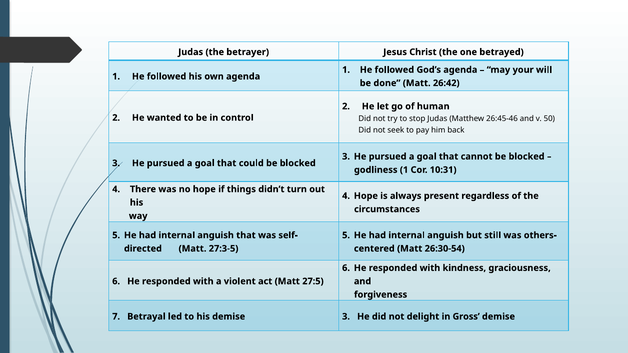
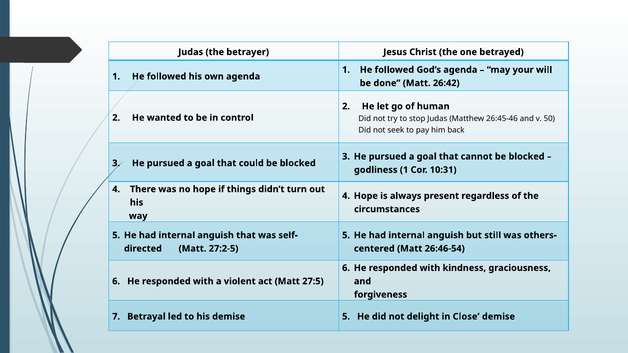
27:3-5: 27:3-5 -> 27:2-5
26:30-54: 26:30-54 -> 26:46-54
demise 3: 3 -> 5
Gross: Gross -> Close
